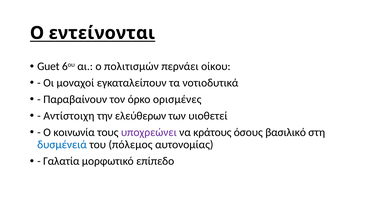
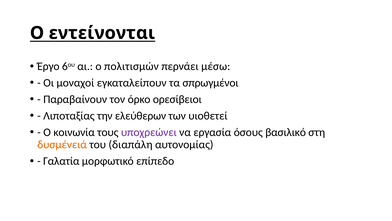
Guet: Guet -> Έργο
οίκου: οίκου -> μέσω
νοτιοδυτικά: νοτιοδυτικά -> σπρωγμένοι
ορισμένες: ορισμένες -> ορεσίβειοι
Αντίστοιχη: Αντίστοιχη -> Λιποταξίας
κράτους: κράτους -> εργασία
δυσμένειά colour: blue -> orange
πόλεμος: πόλεμος -> διαπάλη
